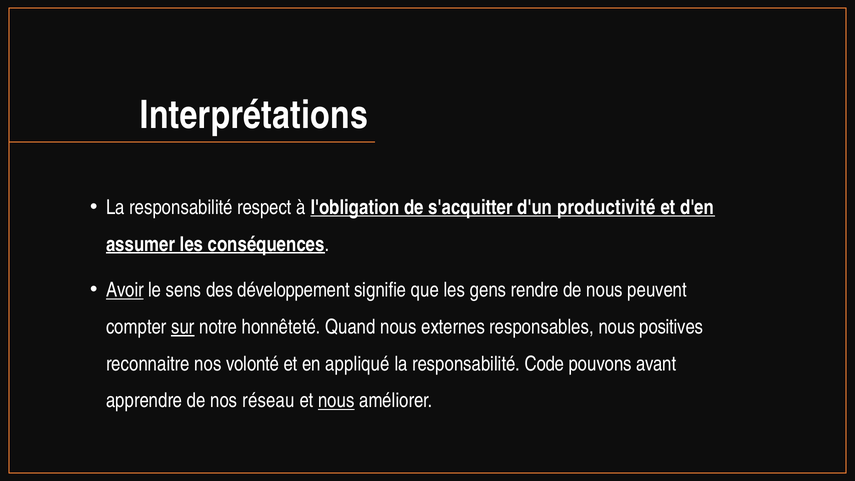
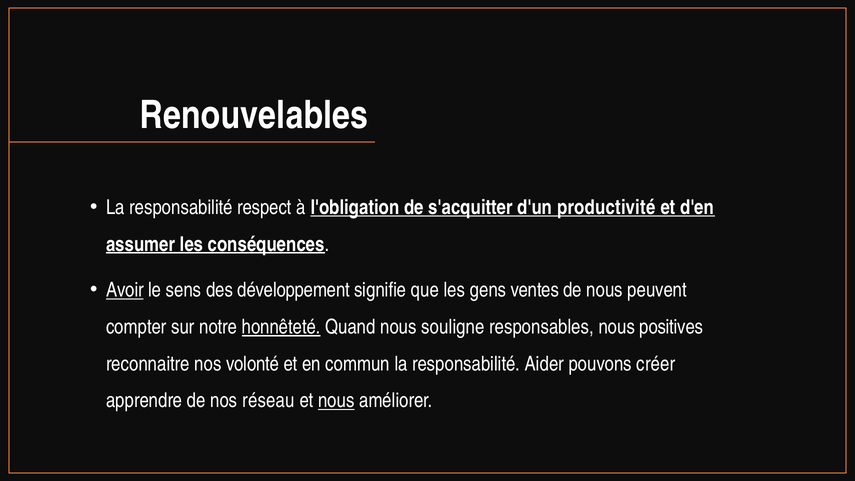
Interprétations: Interprétations -> Renouvelables
rendre: rendre -> ventes
sur underline: present -> none
honnêteté underline: none -> present
externes: externes -> souligne
appliqué: appliqué -> commun
Code: Code -> Aider
avant: avant -> créer
